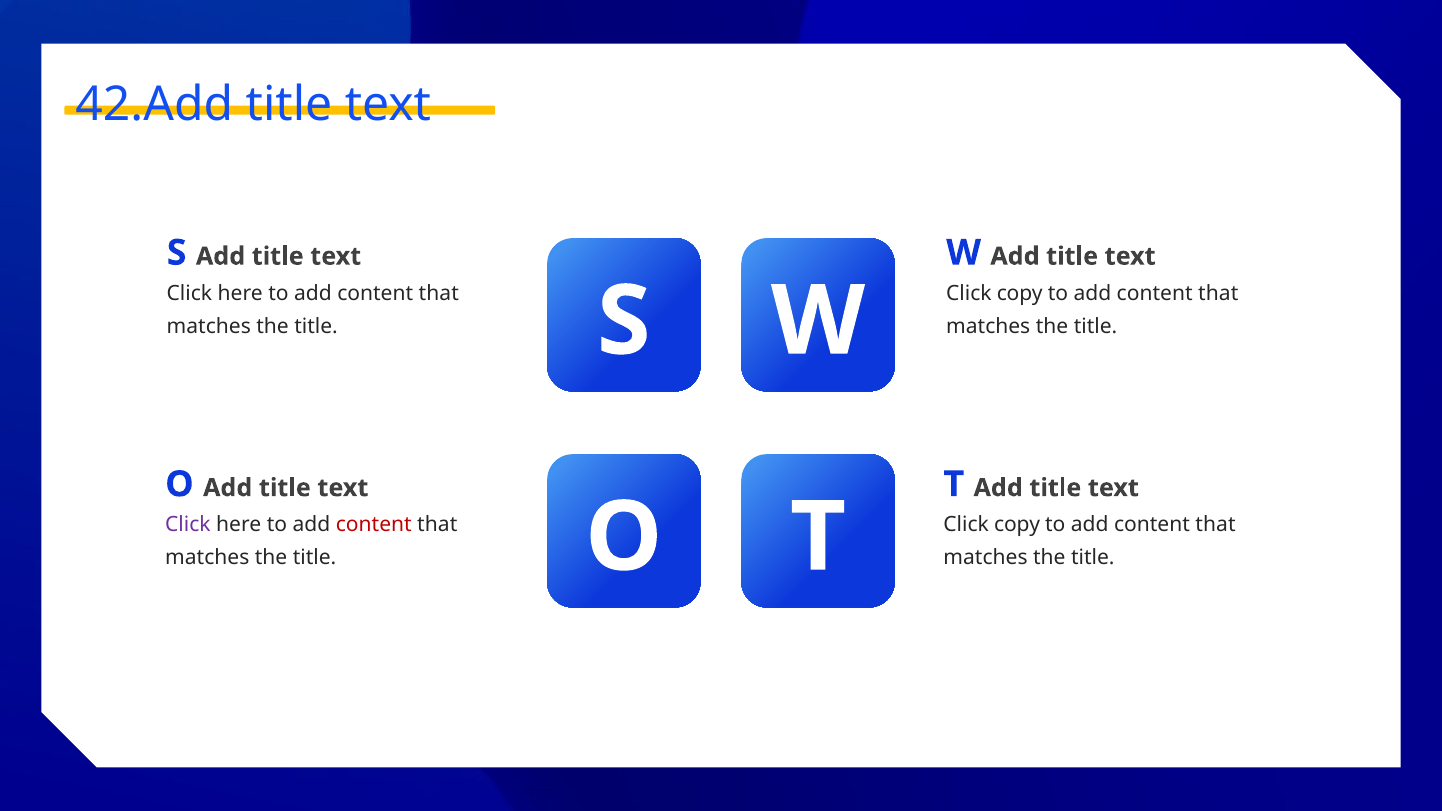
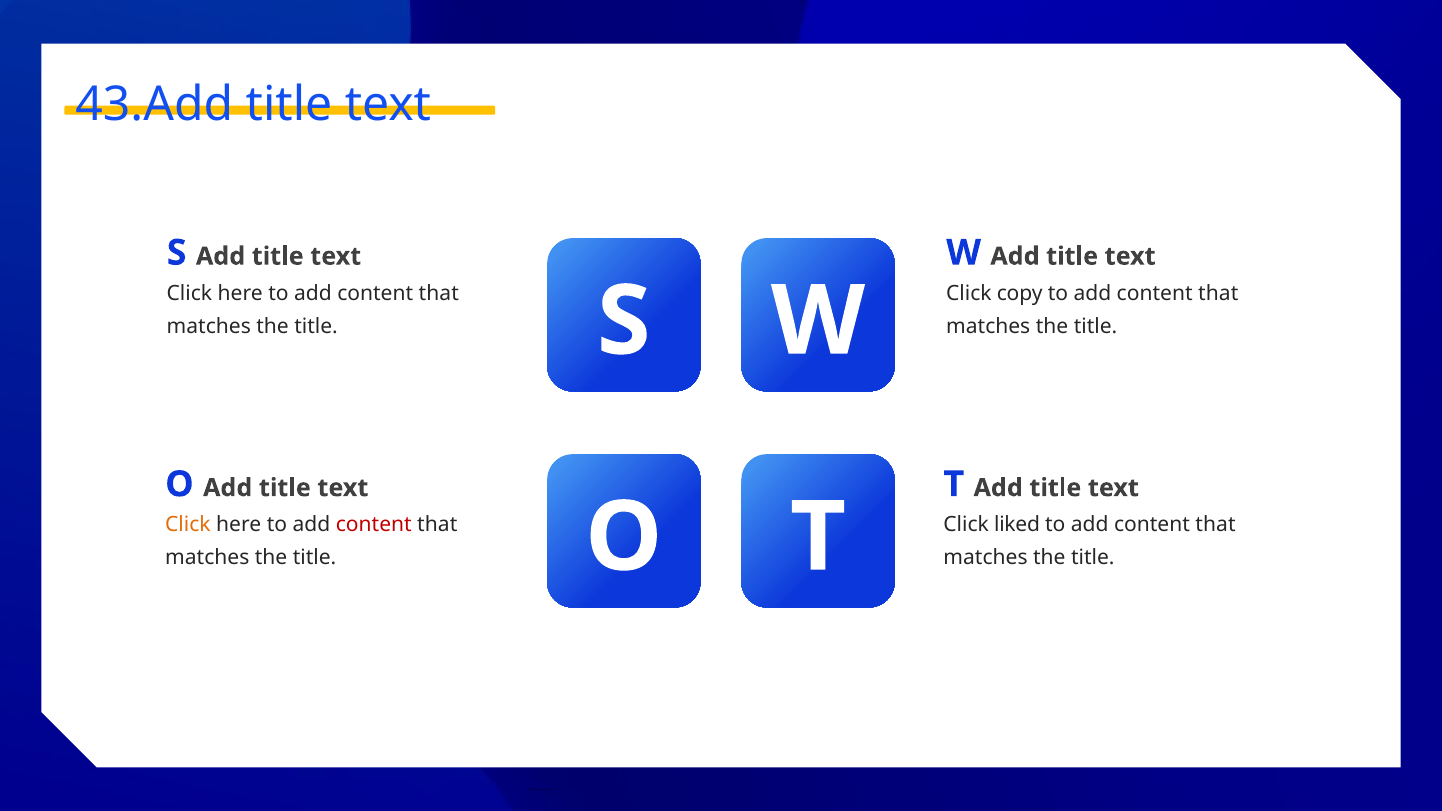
42.Add: 42.Add -> 43.Add
Click at (188, 525) colour: purple -> orange
copy at (1017, 525): copy -> liked
